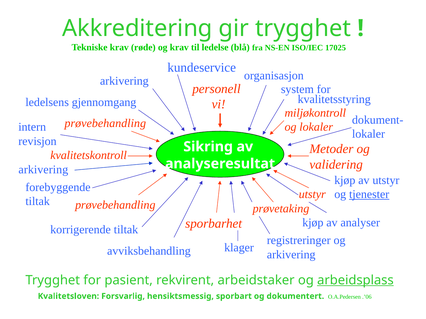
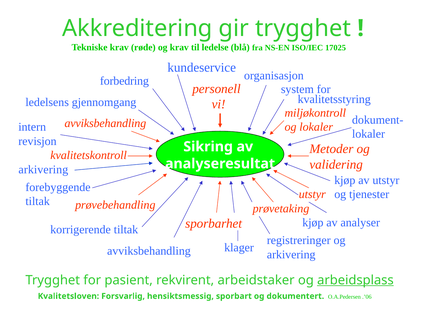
arkivering at (124, 81): arkivering -> forbedring
prøvebehandling at (105, 124): prøvebehandling -> avviksbehandling
tjenester underline: present -> none
